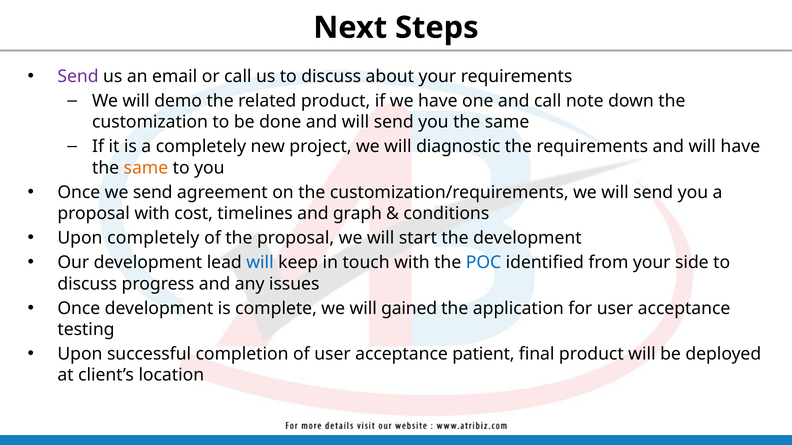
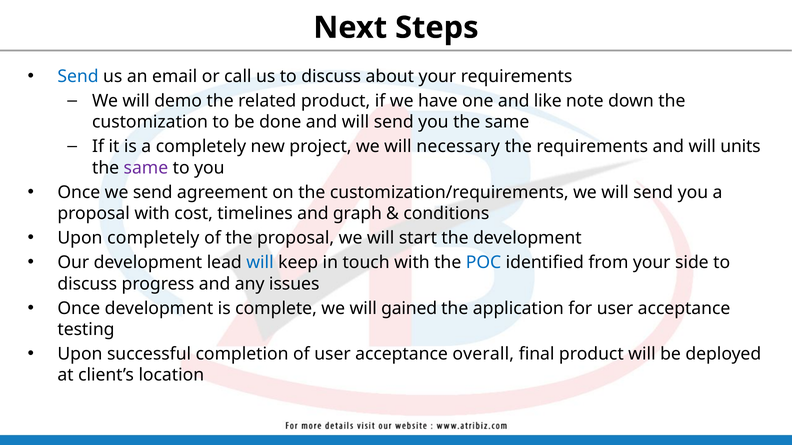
Send at (78, 76) colour: purple -> blue
and call: call -> like
diagnostic: diagnostic -> necessary
will have: have -> units
same at (146, 168) colour: orange -> purple
patient: patient -> overall
